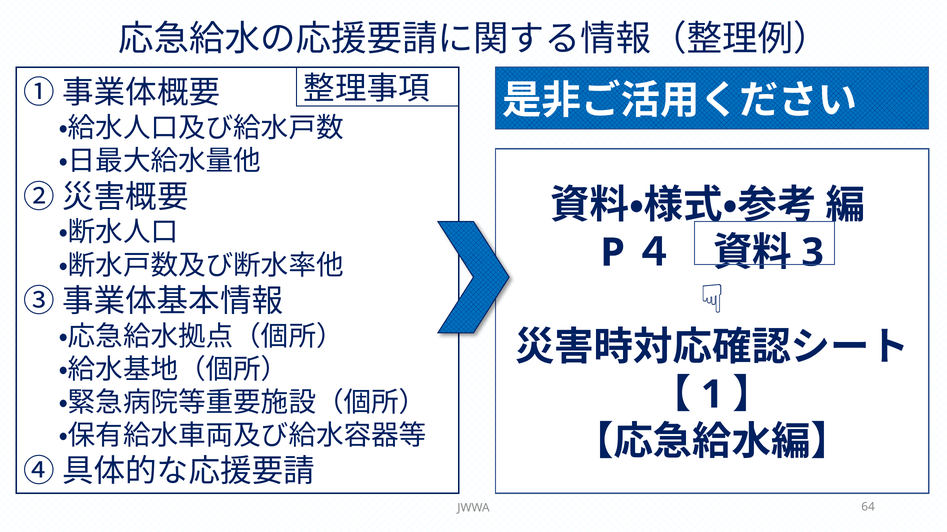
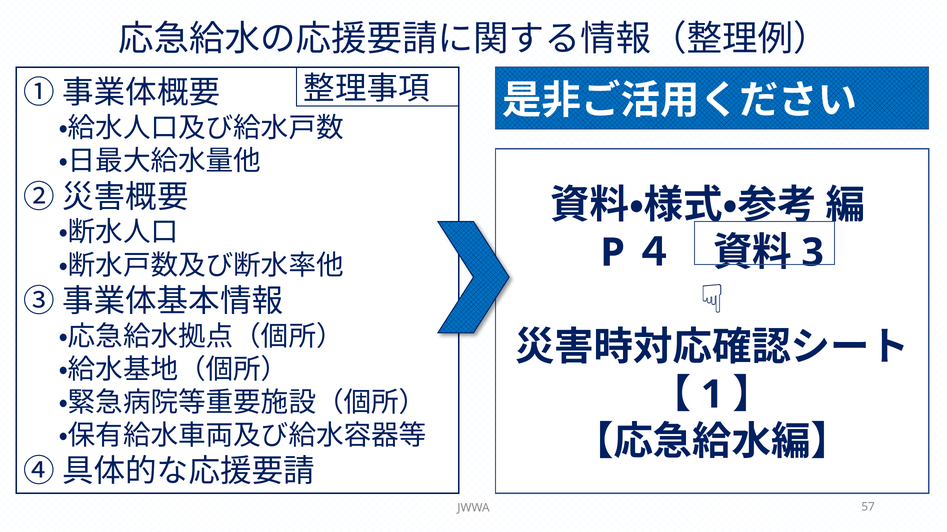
64: 64 -> 57
